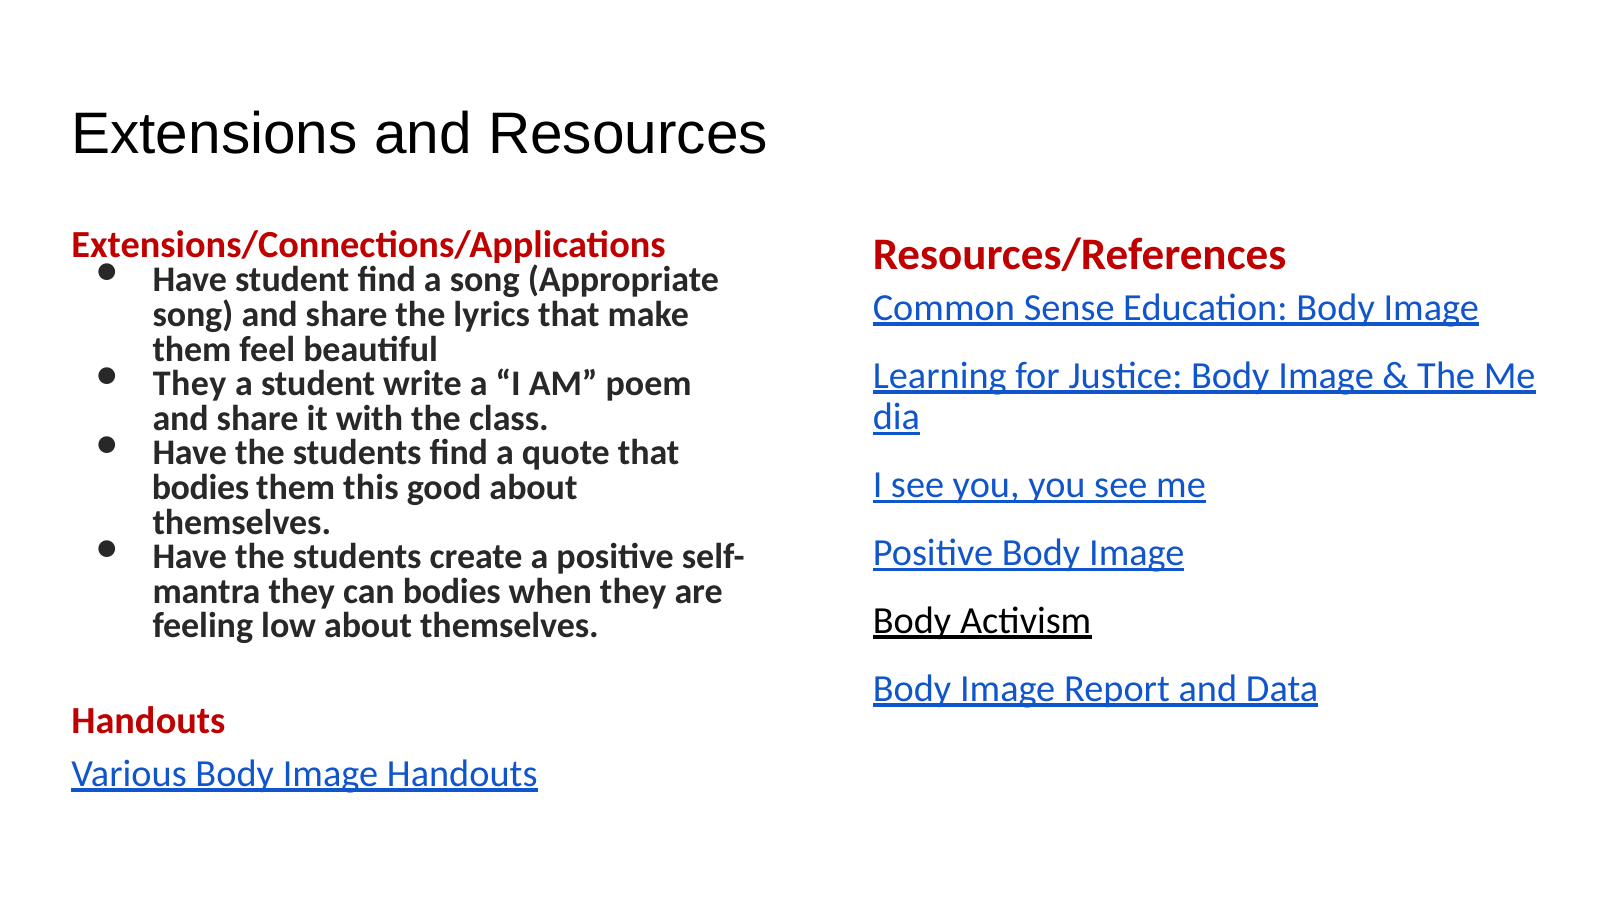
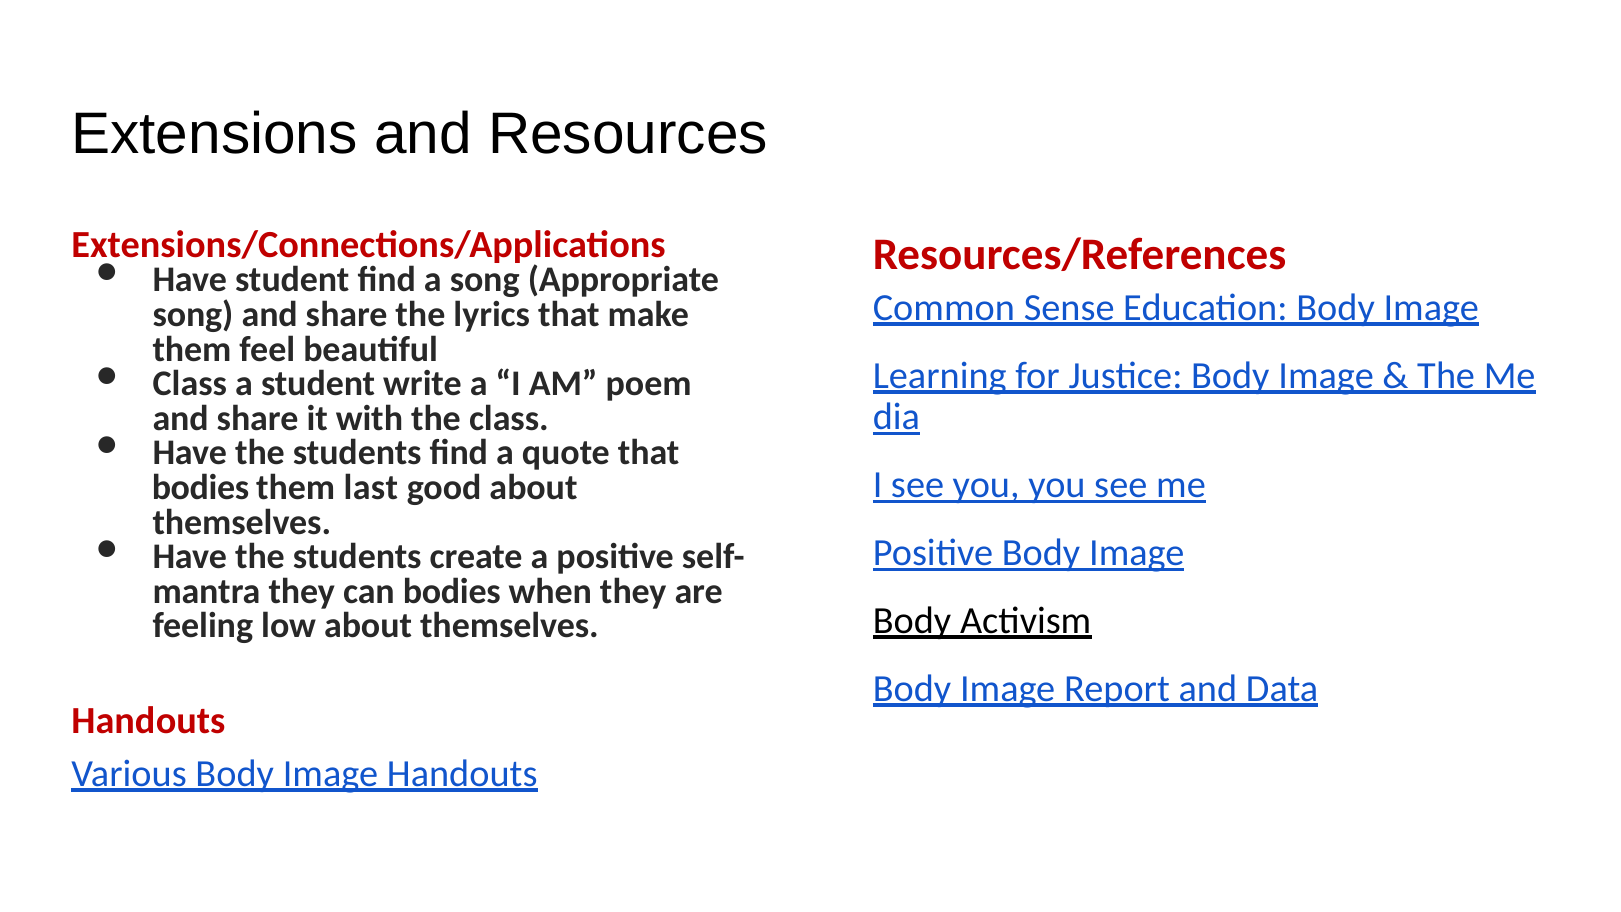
They at (190, 384): They -> Class
this: this -> last
